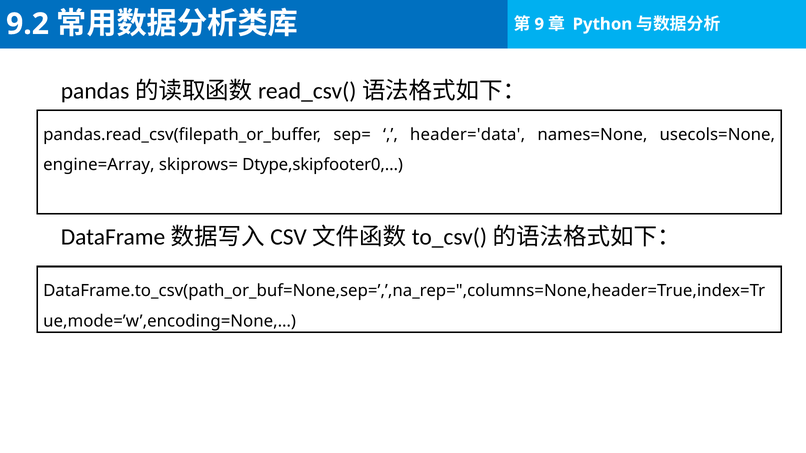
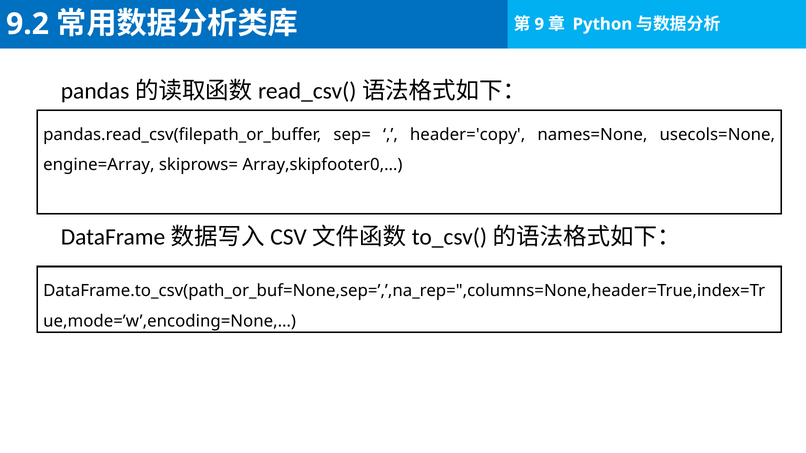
header='data: header='data -> header='copy
Dtype,skipfooter0,…: Dtype,skipfooter0,… -> Array,skipfooter0,…
